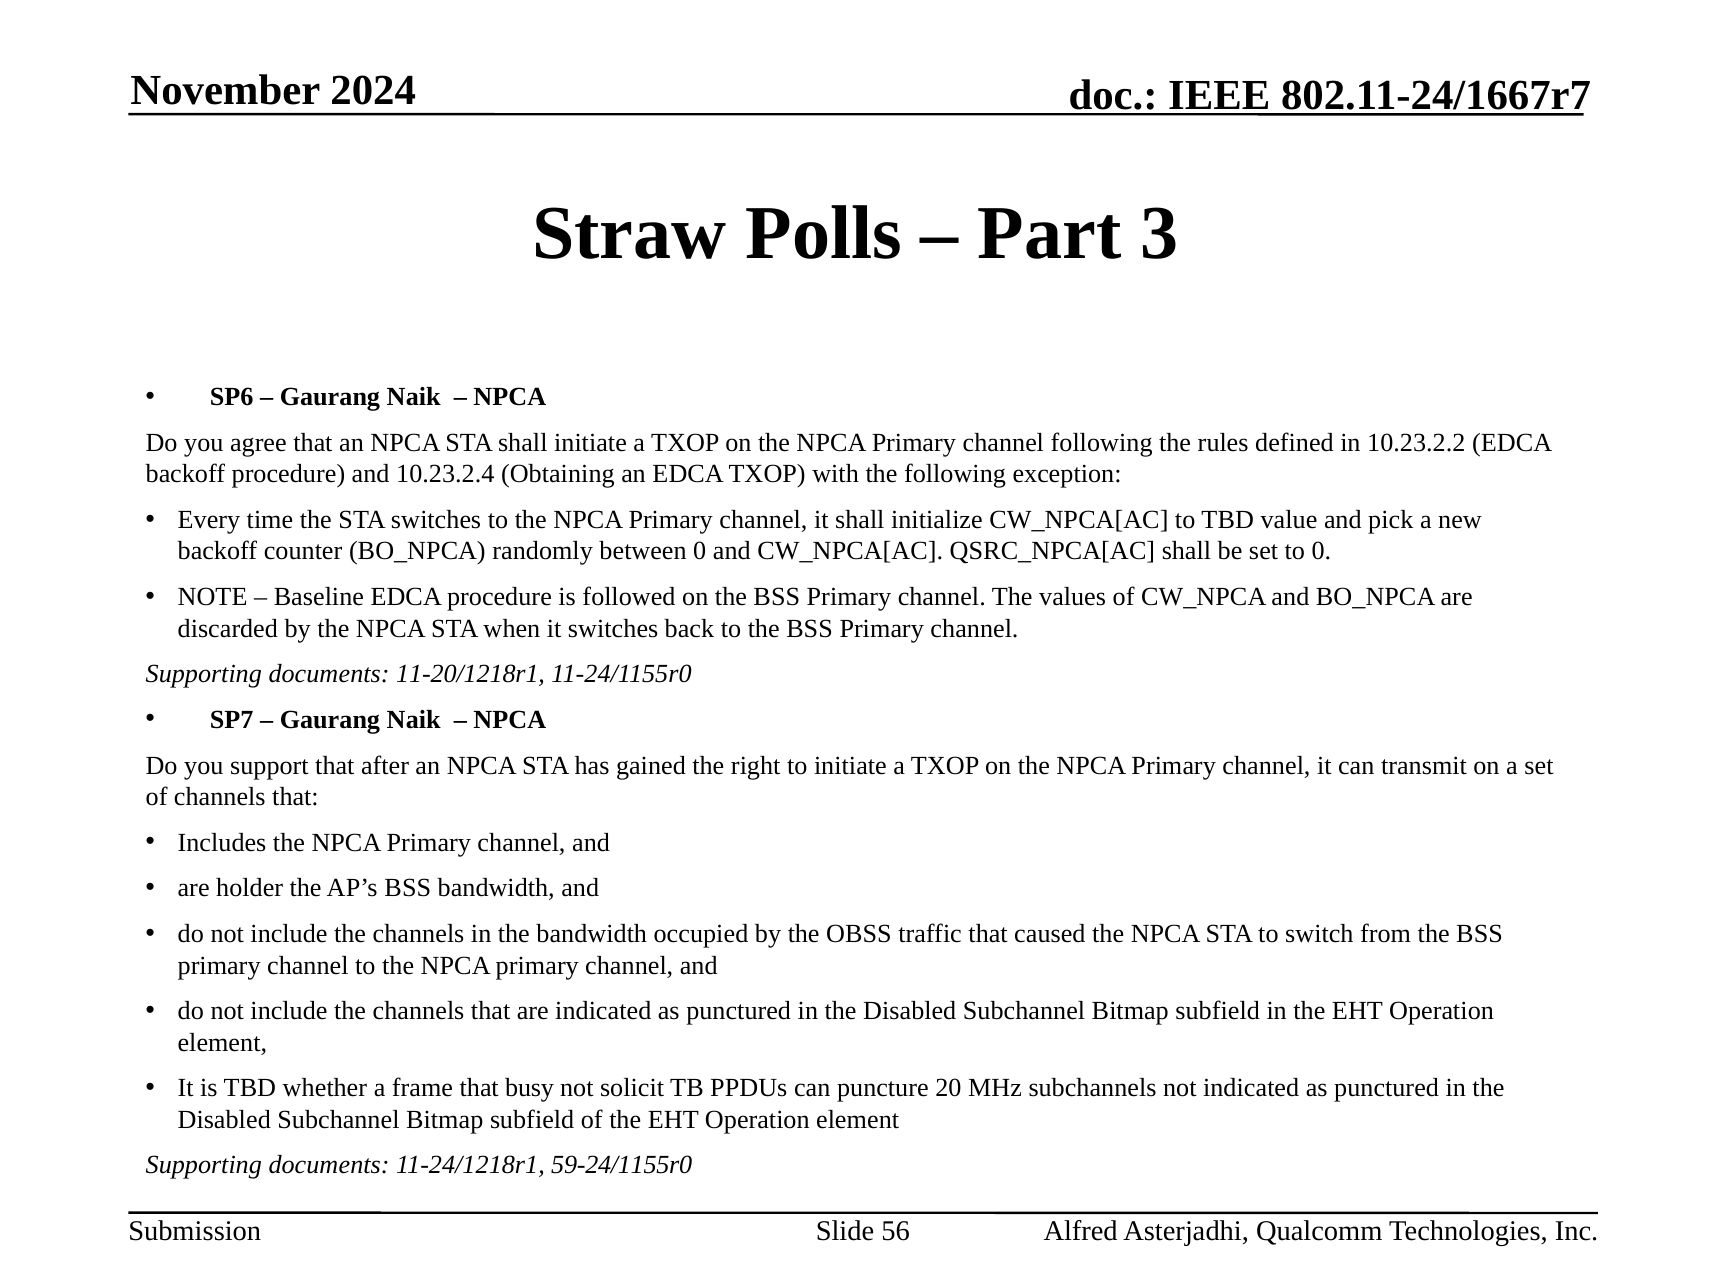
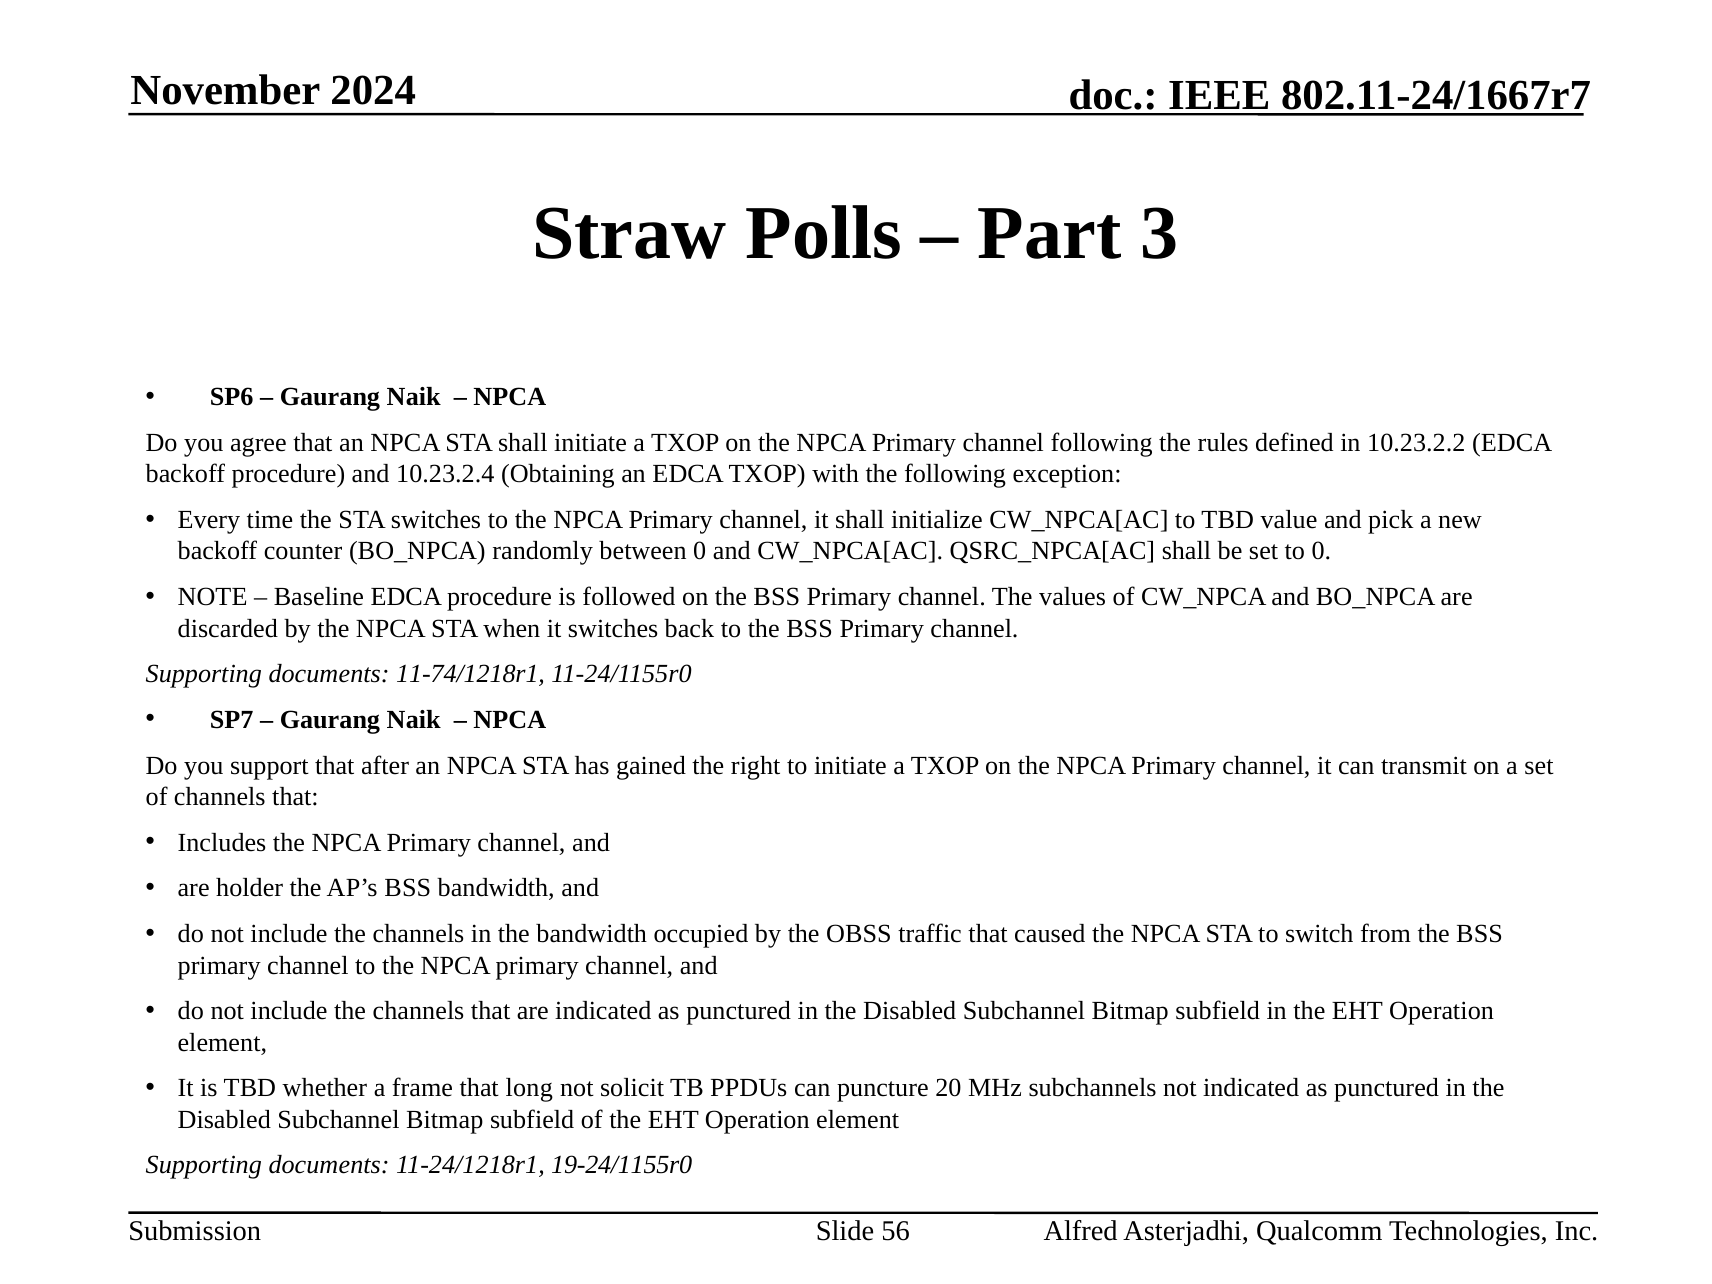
11-20/1218r1: 11-20/1218r1 -> 11-74/1218r1
busy: busy -> long
59-24/1155r0: 59-24/1155r0 -> 19-24/1155r0
